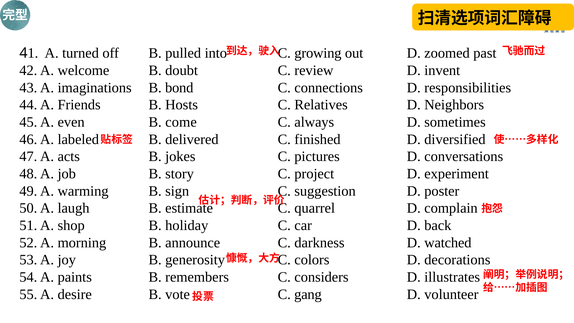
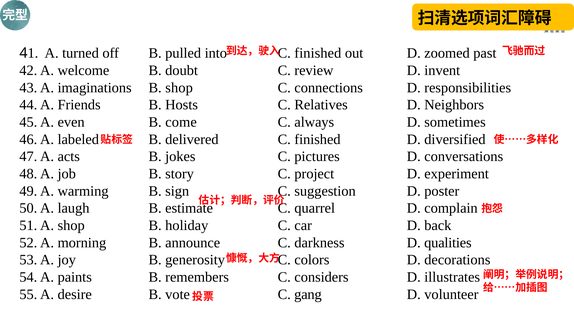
into C growing: growing -> finished
B bond: bond -> shop
watched: watched -> qualities
